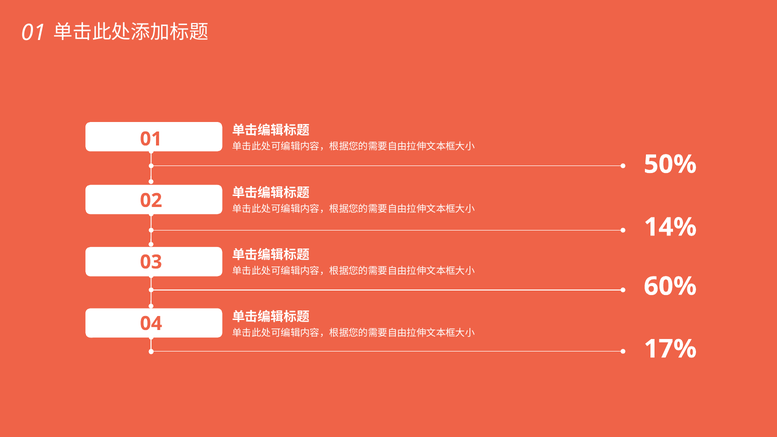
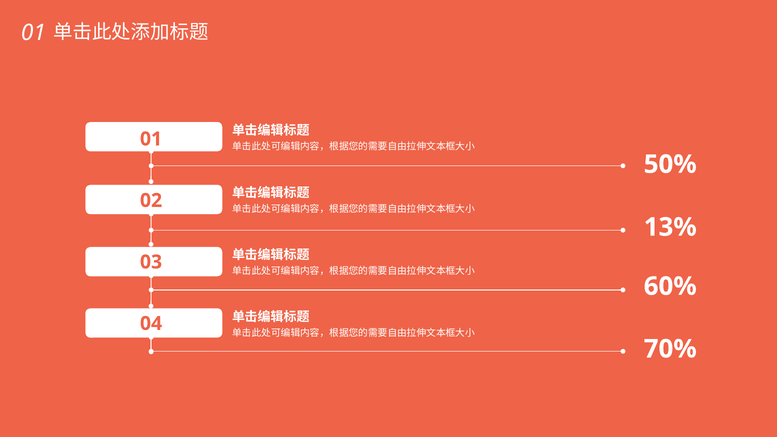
14%: 14% -> 13%
17%: 17% -> 70%
